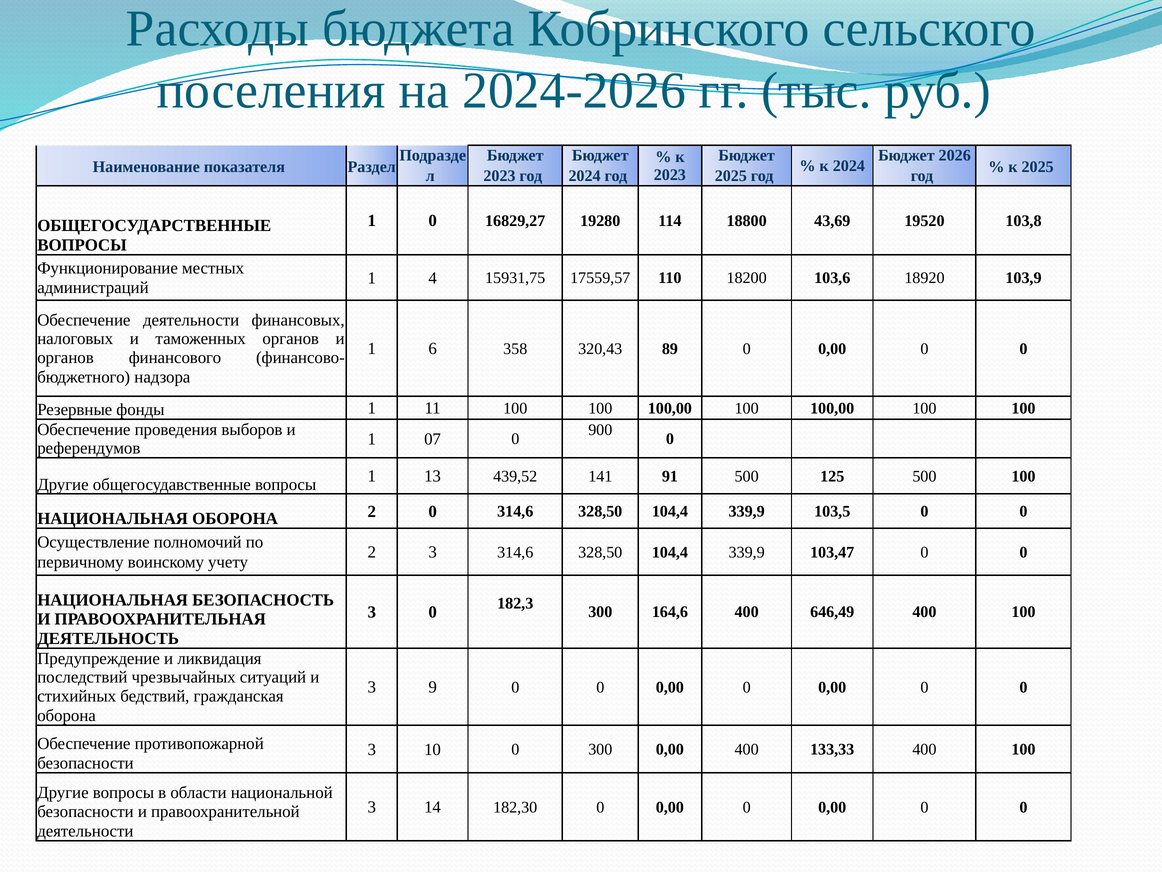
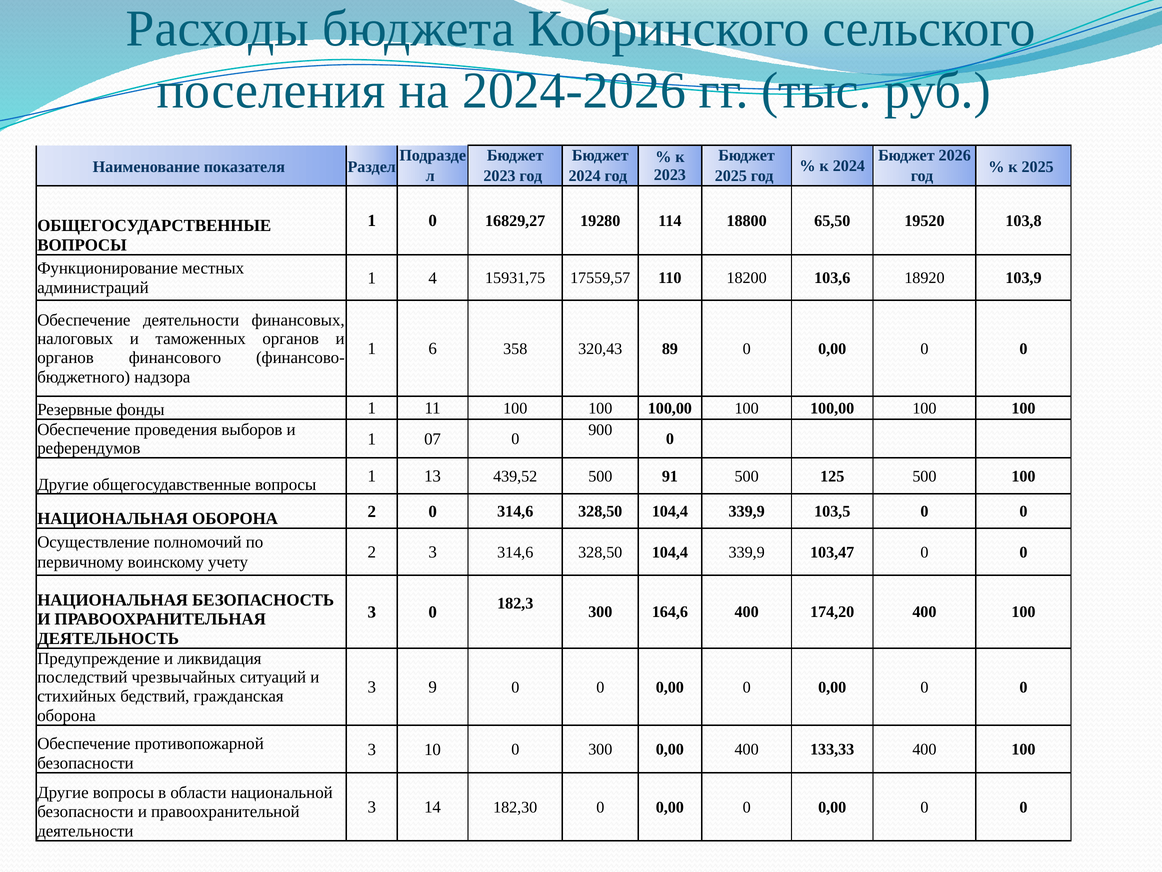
43,69: 43,69 -> 65,50
439,52 141: 141 -> 500
646,49: 646,49 -> 174,20
